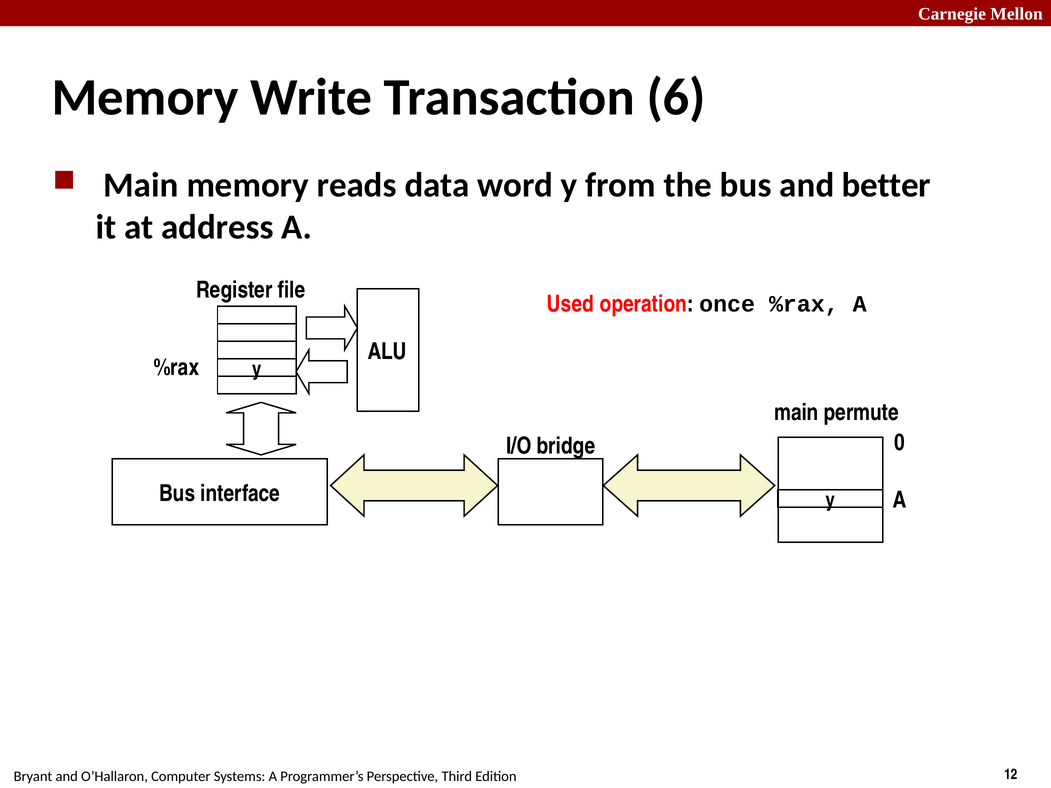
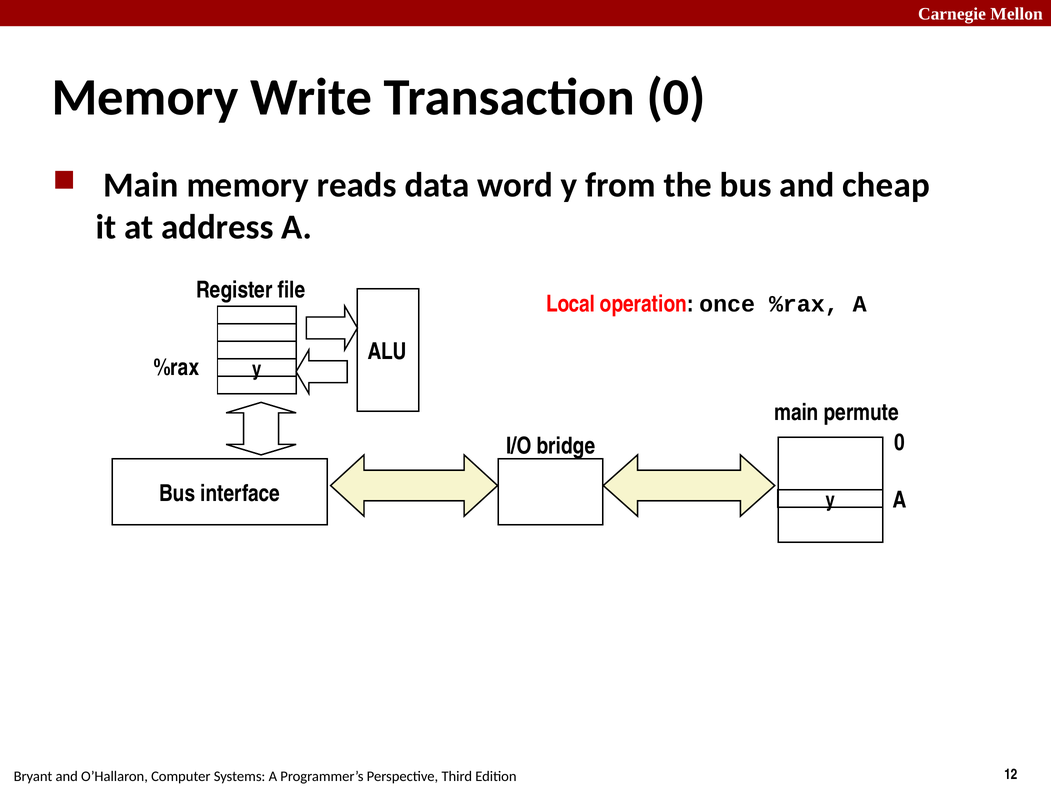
Transaction 6: 6 -> 0
better: better -> cheap
Used: Used -> Local
